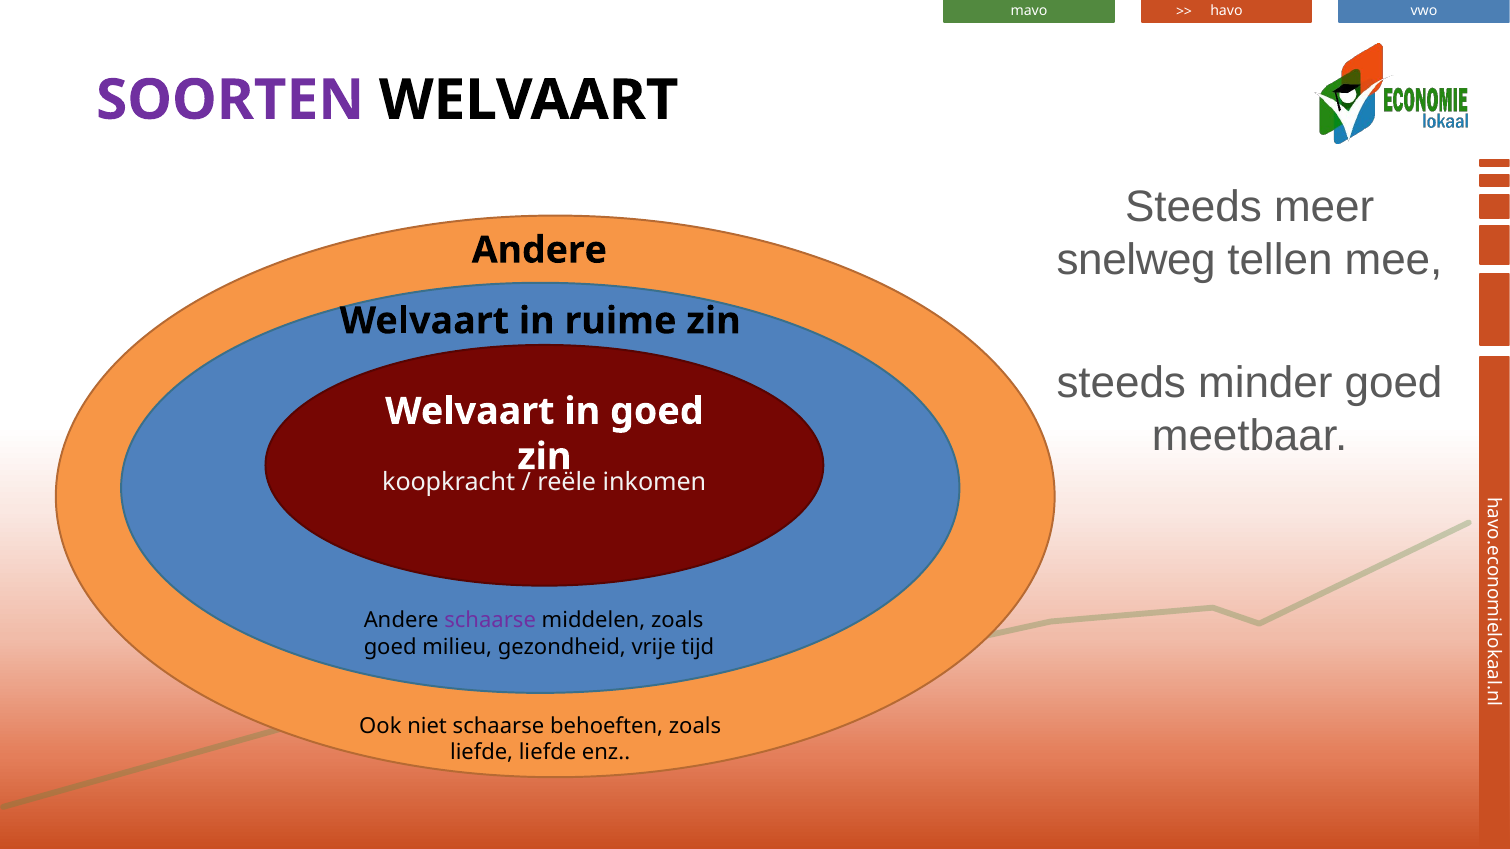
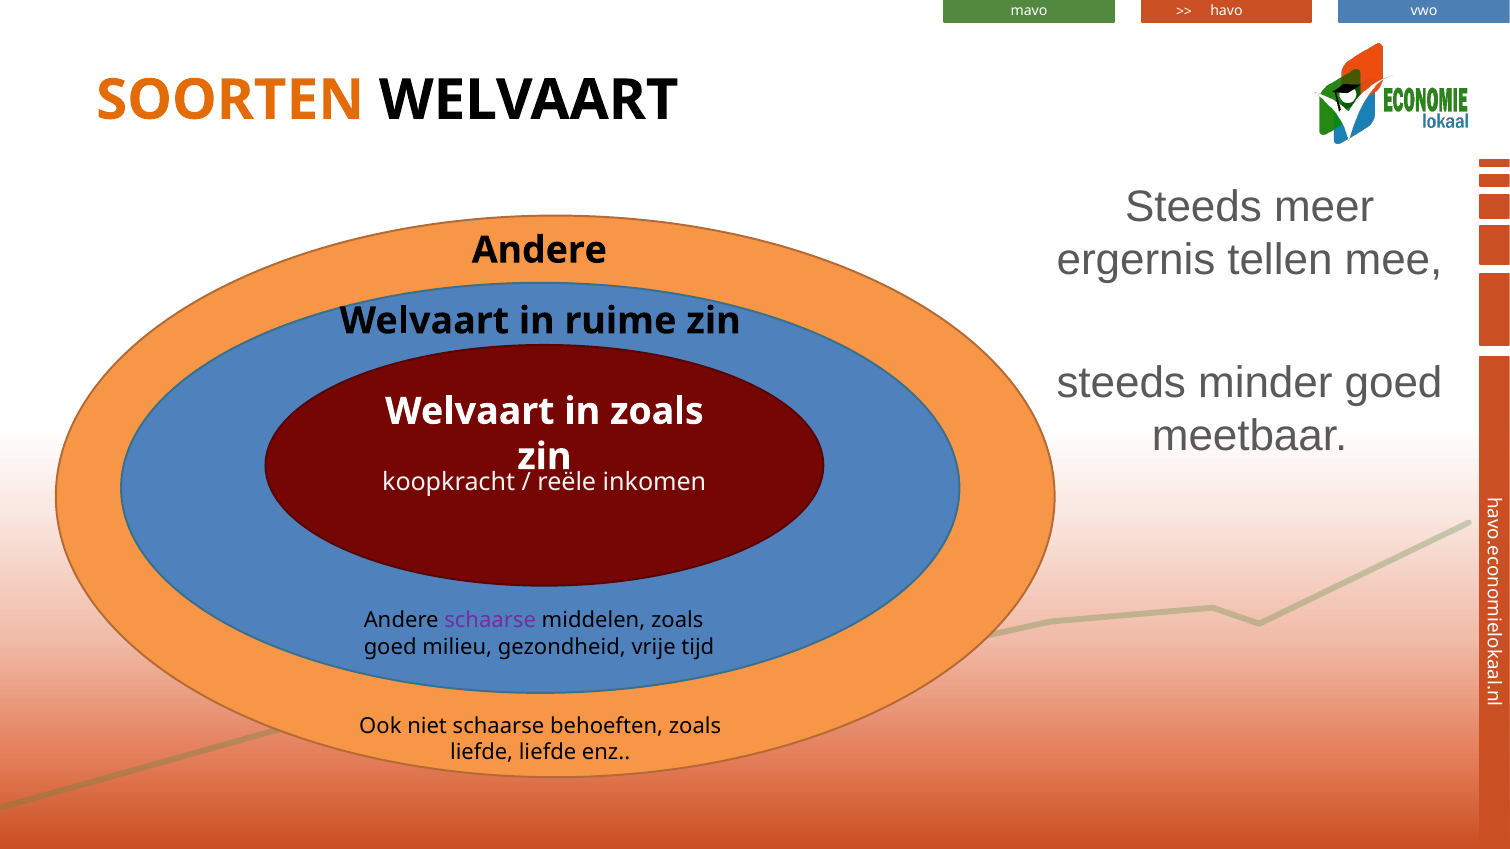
SOORTEN colour: purple -> orange
snelweg: snelweg -> ergernis
in goed: goed -> zoals
